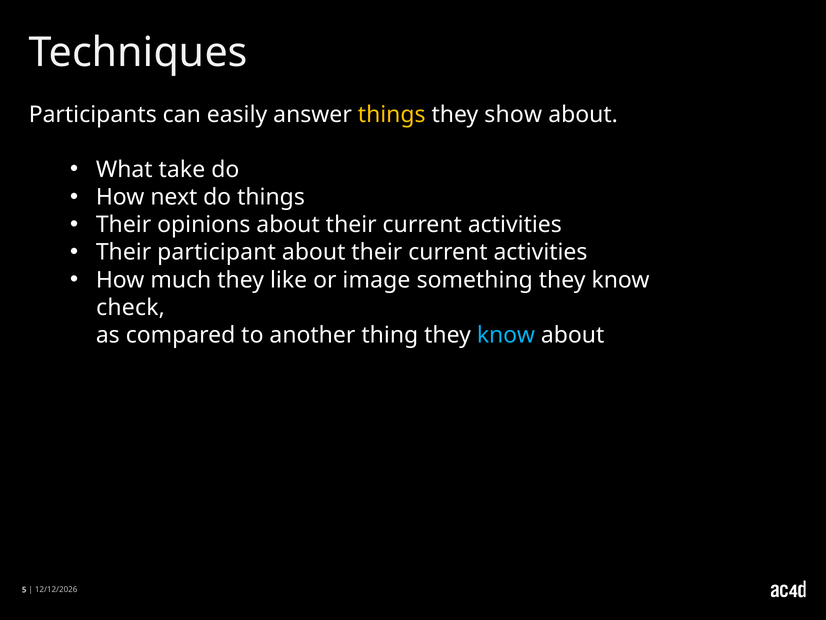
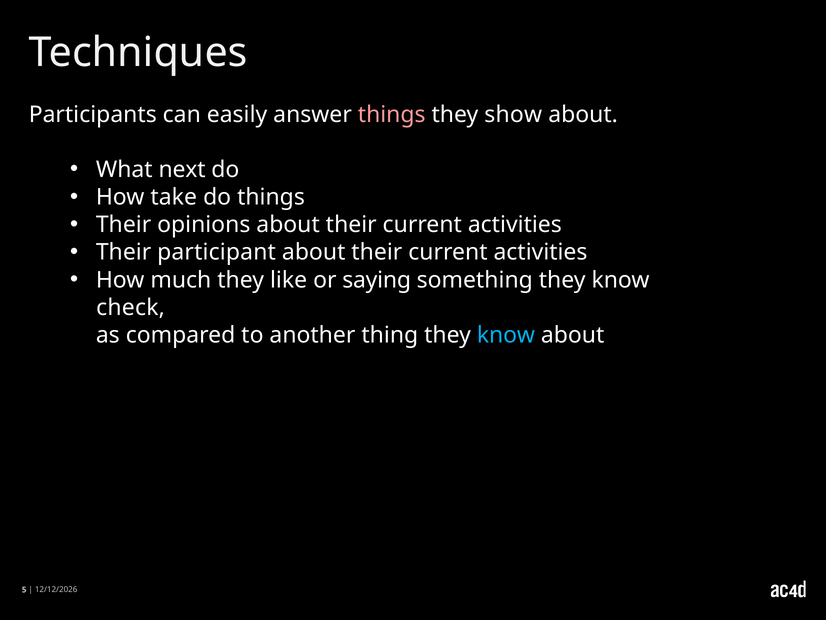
things at (392, 114) colour: yellow -> pink
take: take -> next
next: next -> take
image: image -> saying
